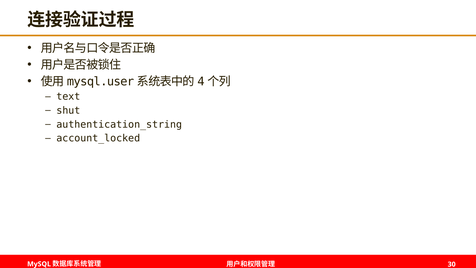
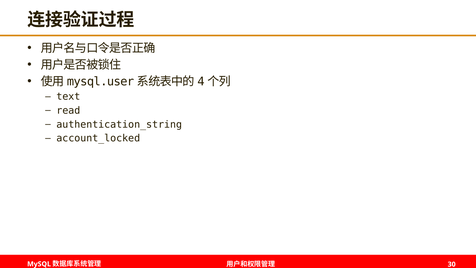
shut: shut -> read
